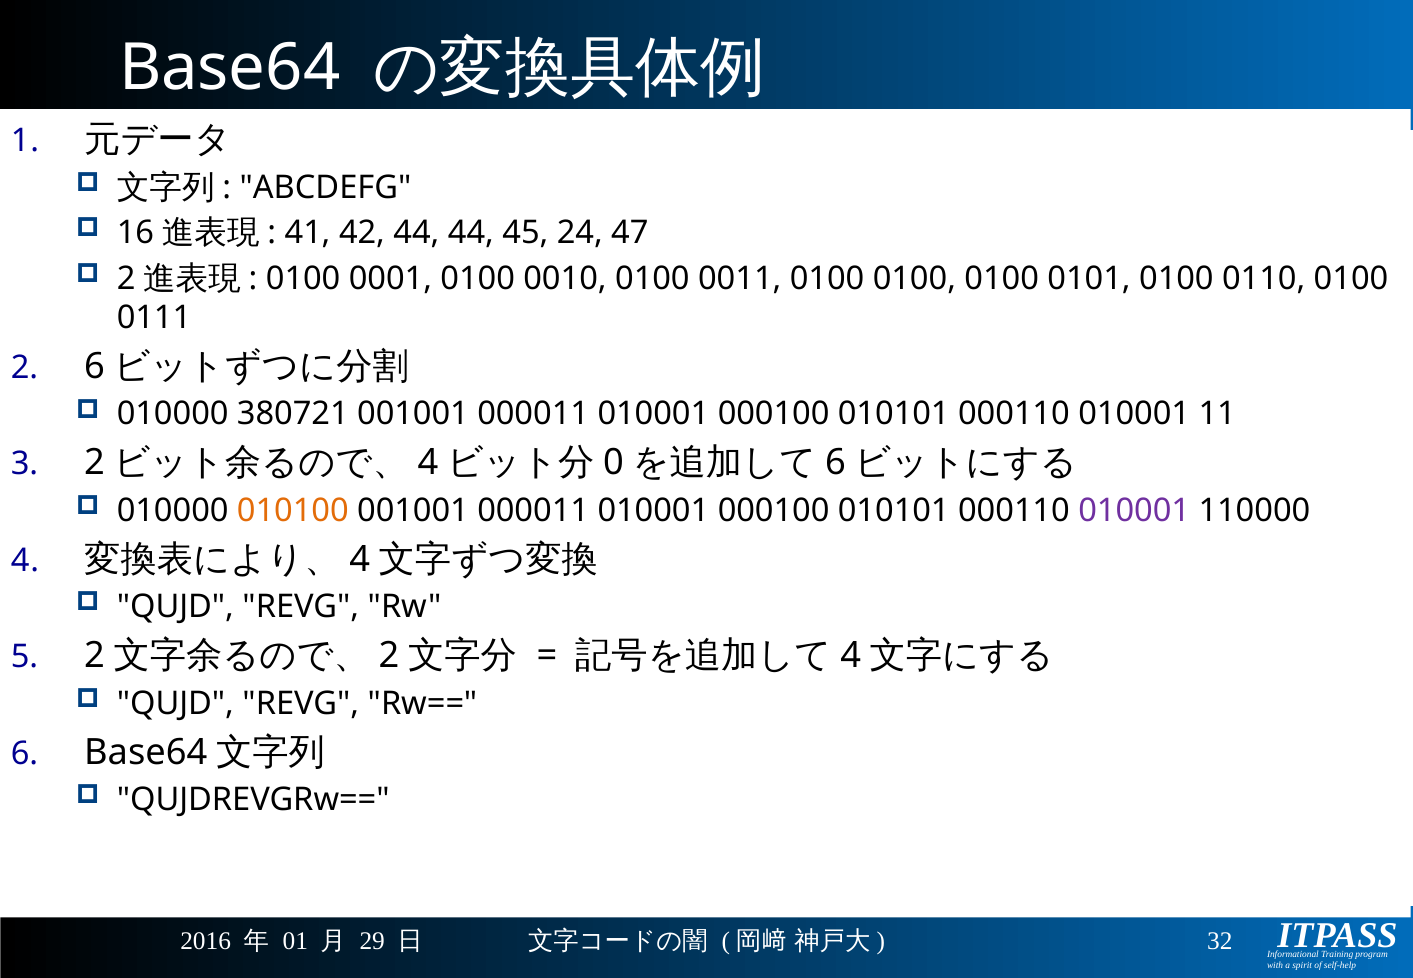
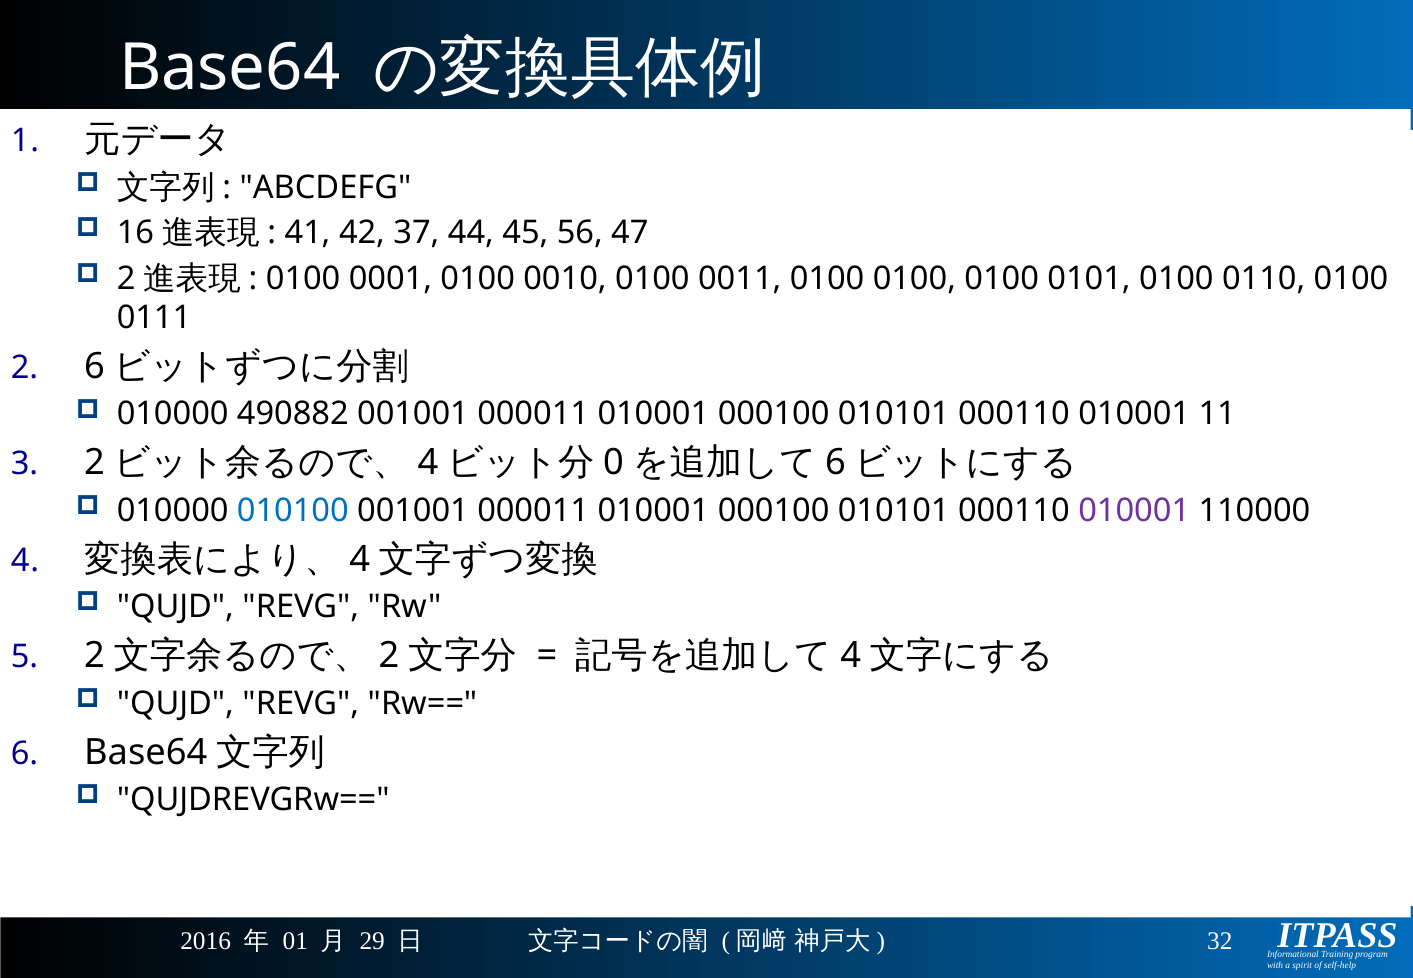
42 44: 44 -> 37
24: 24 -> 56
380721: 380721 -> 490882
010100 colour: orange -> blue
